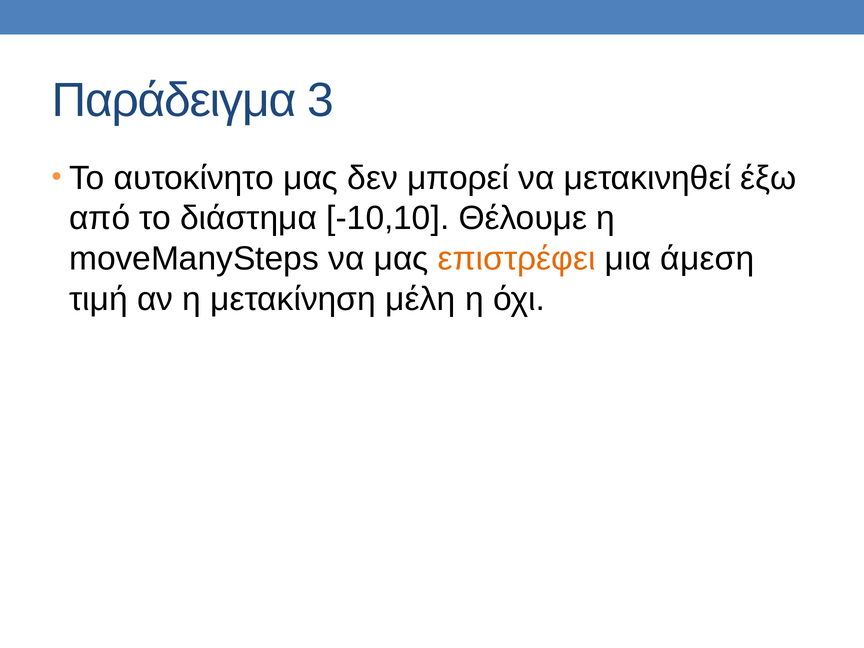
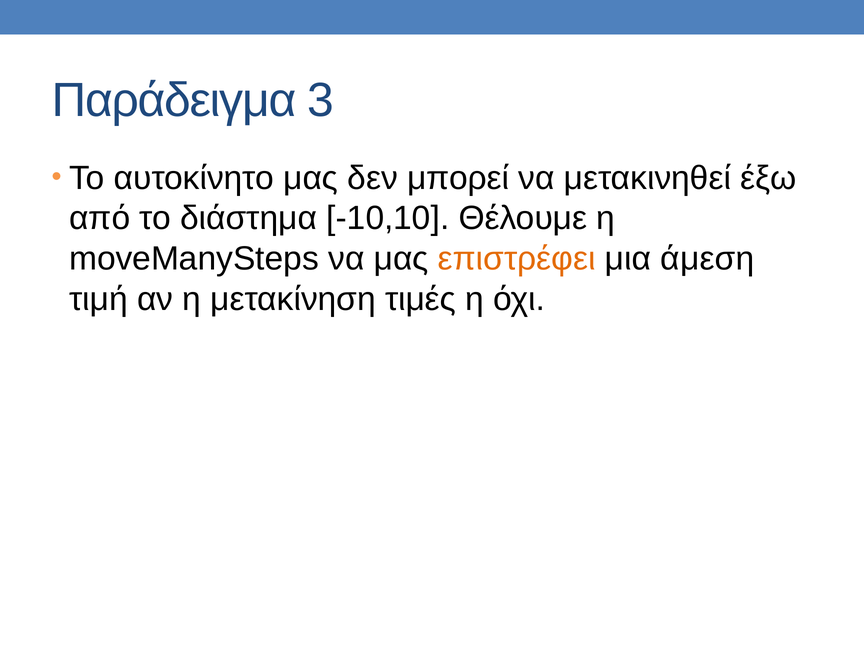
μέλη: μέλη -> τιμές
